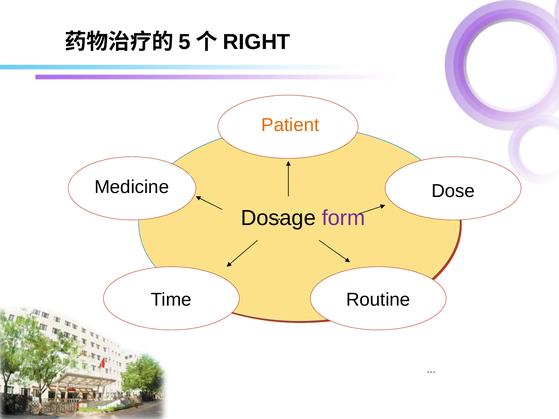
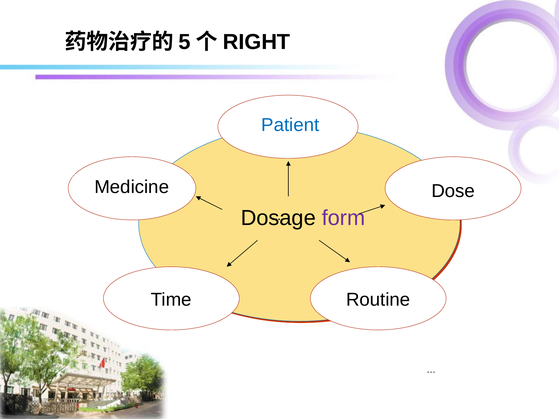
Patient colour: orange -> blue
